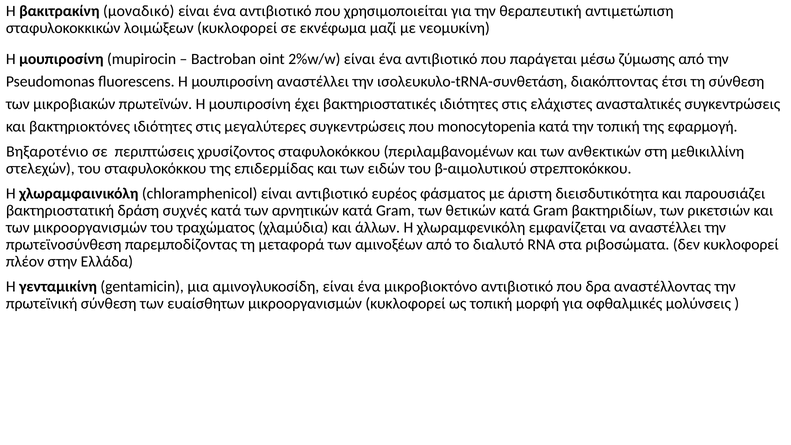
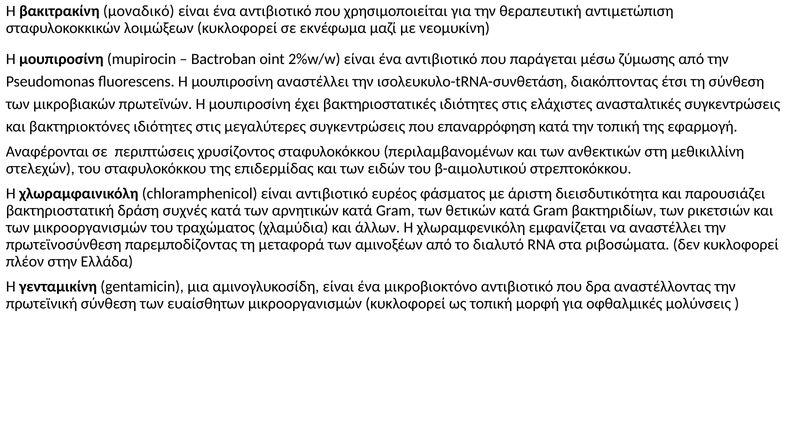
monocytopenia: monocytopenia -> επαναρρόφηση
Βηξαροτένιο: Βηξαροτένιο -> Αναφέρονται
